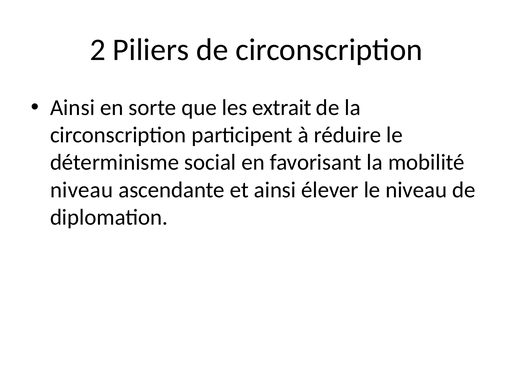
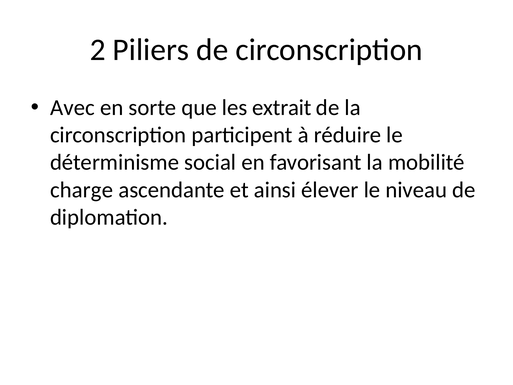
Ainsi at (72, 108): Ainsi -> Avec
niveau at (82, 190): niveau -> charge
